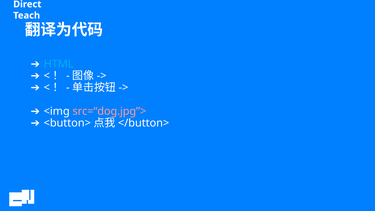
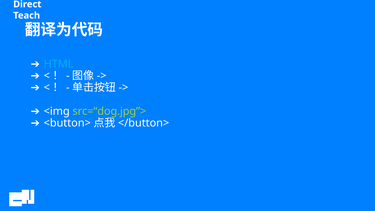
src=“dog.jpg”> colour: pink -> light green
